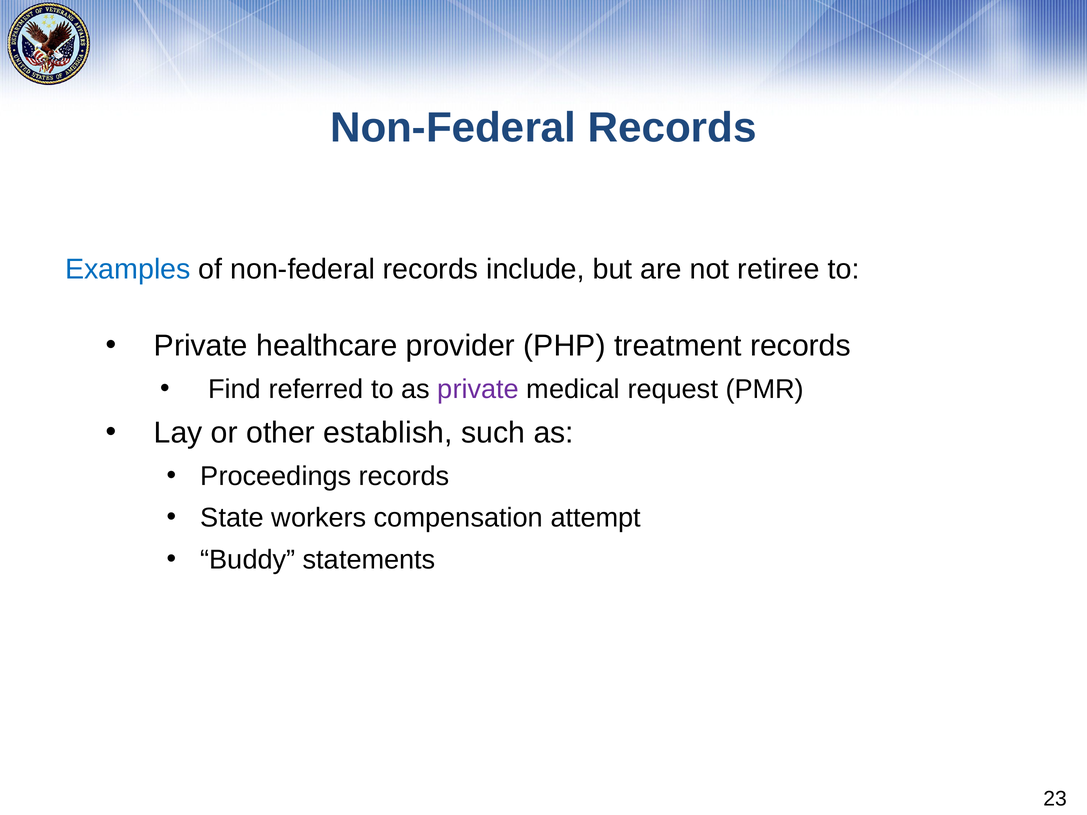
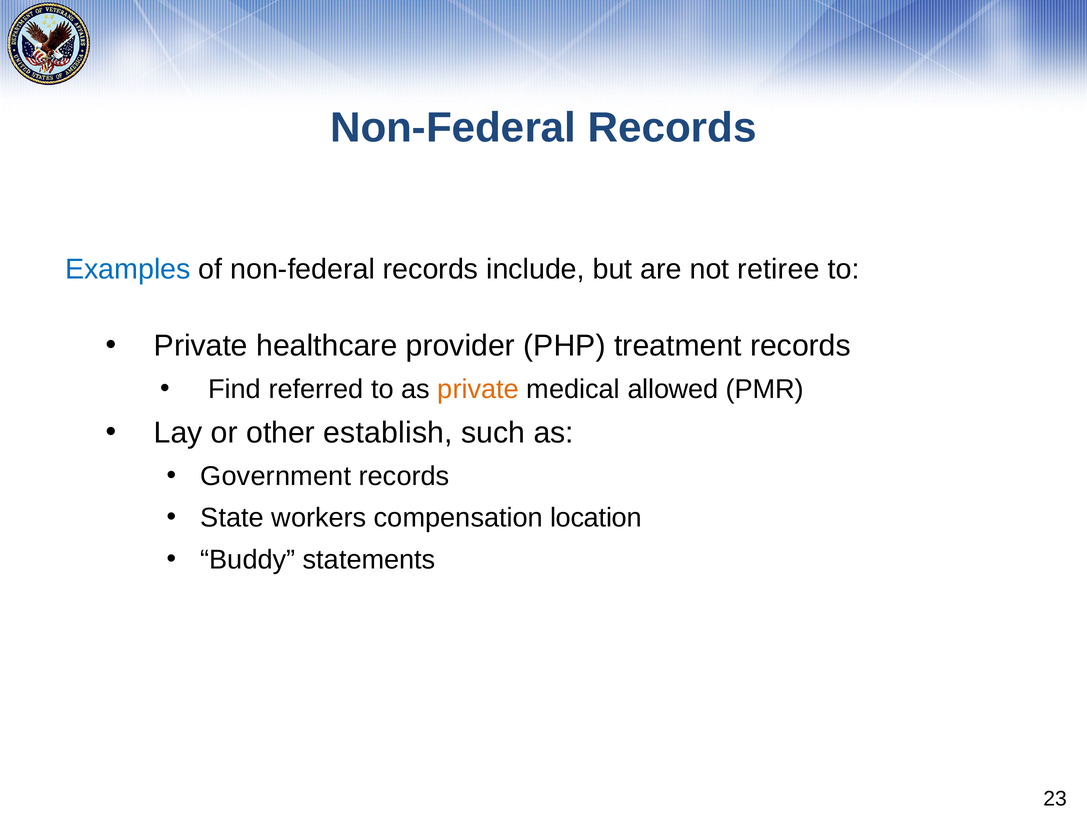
private at (478, 389) colour: purple -> orange
request: request -> allowed
Proceedings: Proceedings -> Government
attempt: attempt -> location
